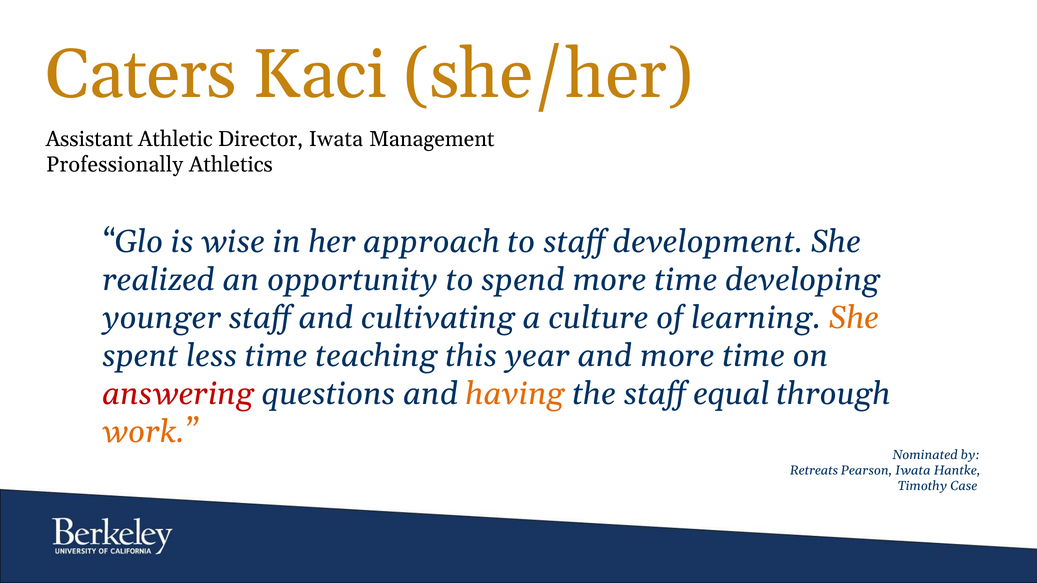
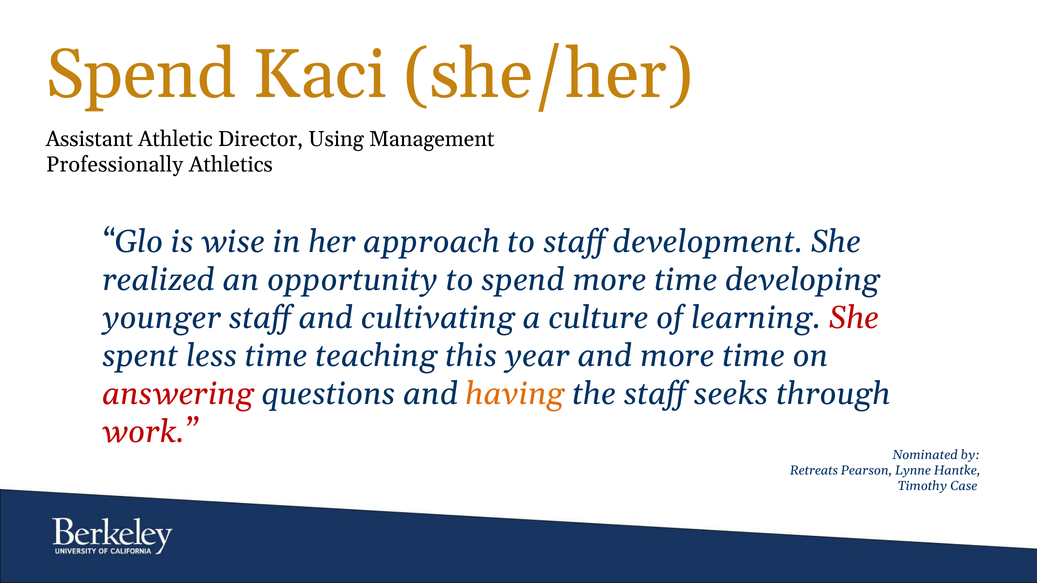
Caters at (141, 74): Caters -> Spend
Director Iwata: Iwata -> Using
She at (854, 318) colour: orange -> red
equal: equal -> seeks
work colour: orange -> red
Pearson Iwata: Iwata -> Lynne
